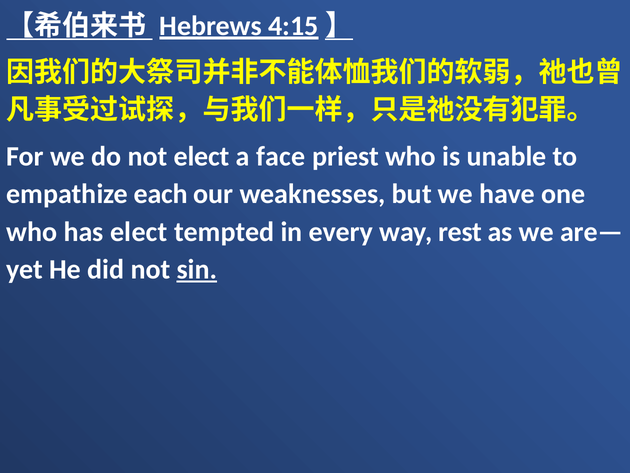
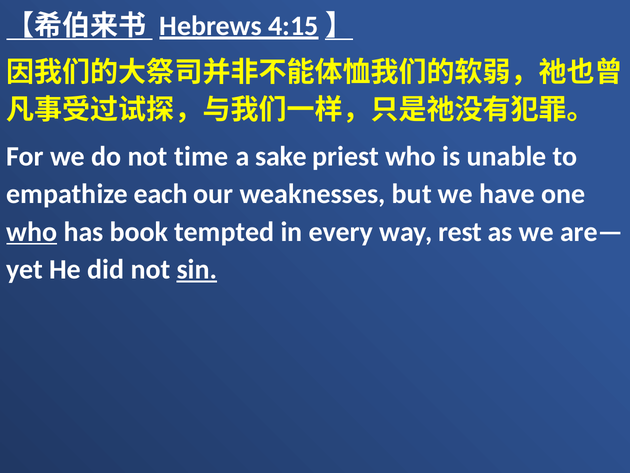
not elect: elect -> time
face: face -> sake
who at (32, 232) underline: none -> present
has elect: elect -> book
